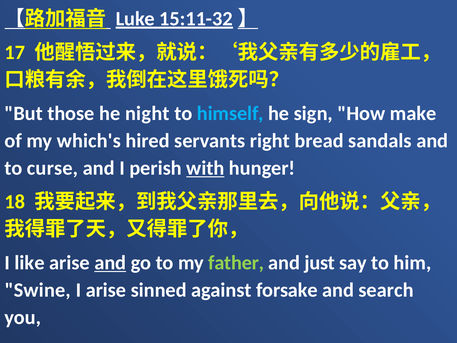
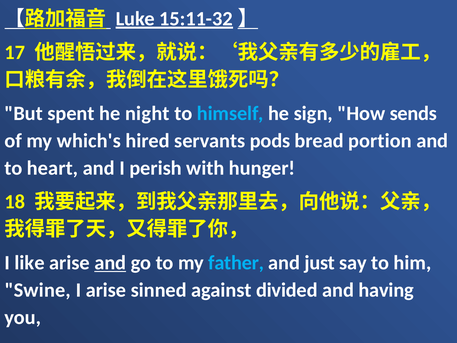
those: those -> spent
make: make -> sends
right: right -> pods
sandals: sandals -> portion
curse: curse -> heart
with underline: present -> none
father colour: light green -> light blue
forsake: forsake -> divided
search: search -> having
